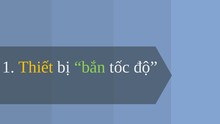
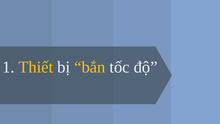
bắn colour: light green -> yellow
